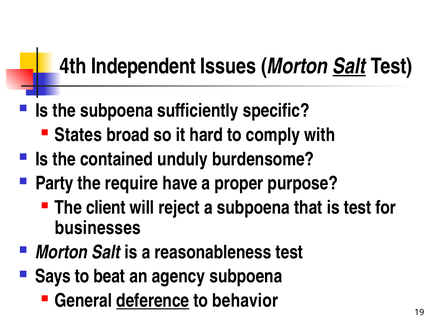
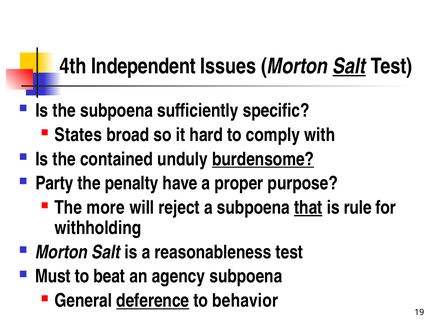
burdensome underline: none -> present
require: require -> penalty
client: client -> more
that underline: none -> present
is test: test -> rule
businesses: businesses -> withholding
Says: Says -> Must
